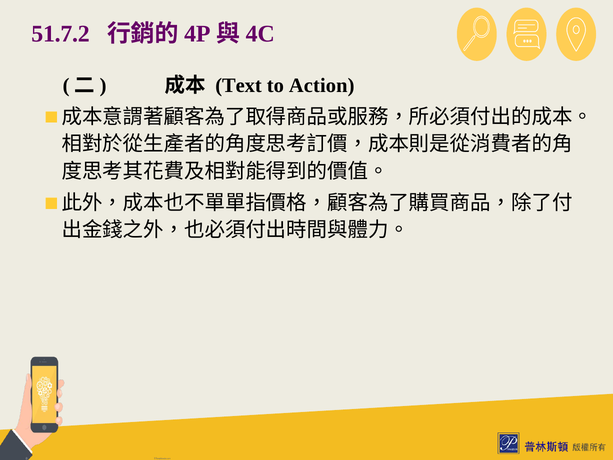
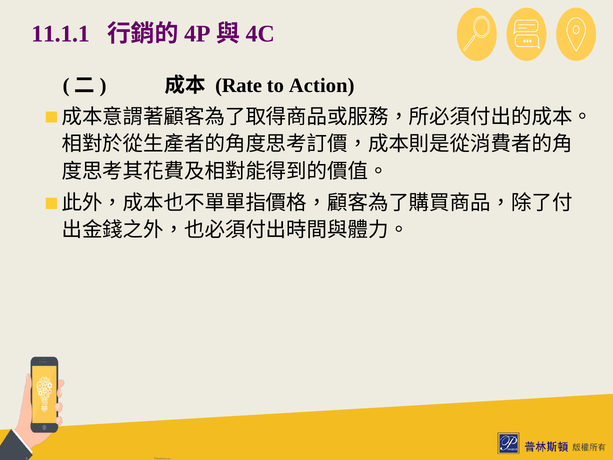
51.7.2: 51.7.2 -> 11.1.1
Text: Text -> Rate
